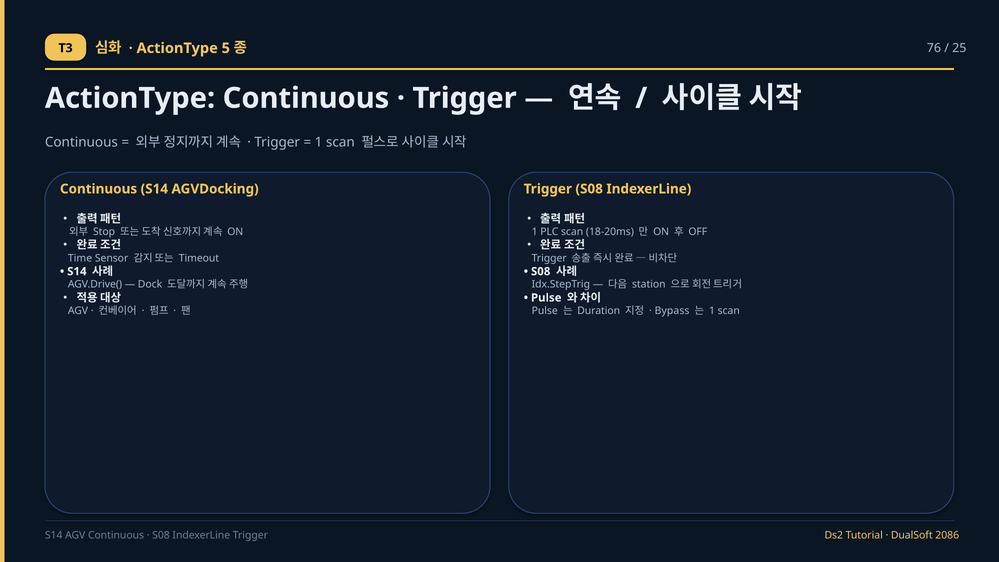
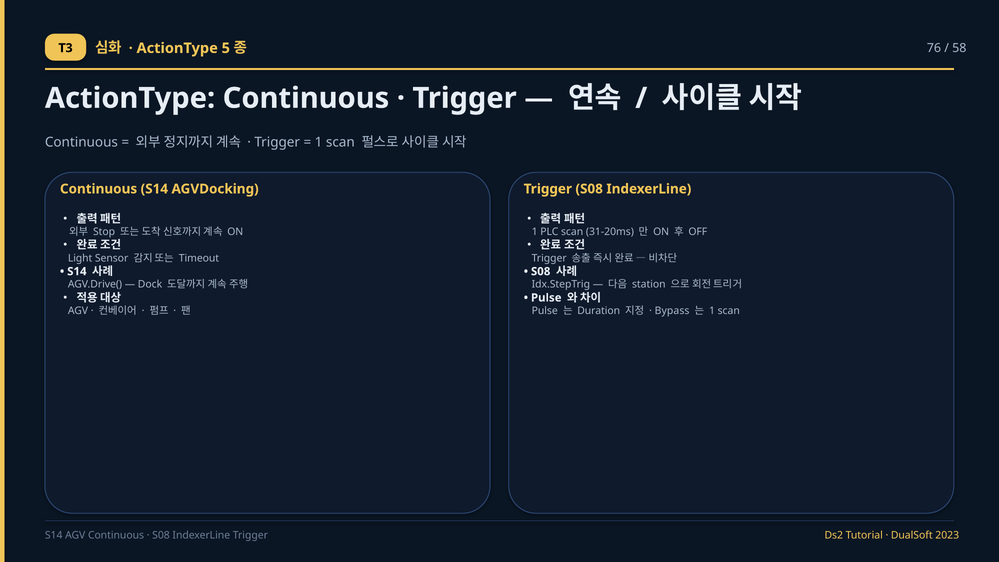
25: 25 -> 58
18-20ms: 18-20ms -> 31-20ms
Time: Time -> Light
2086: 2086 -> 2023
